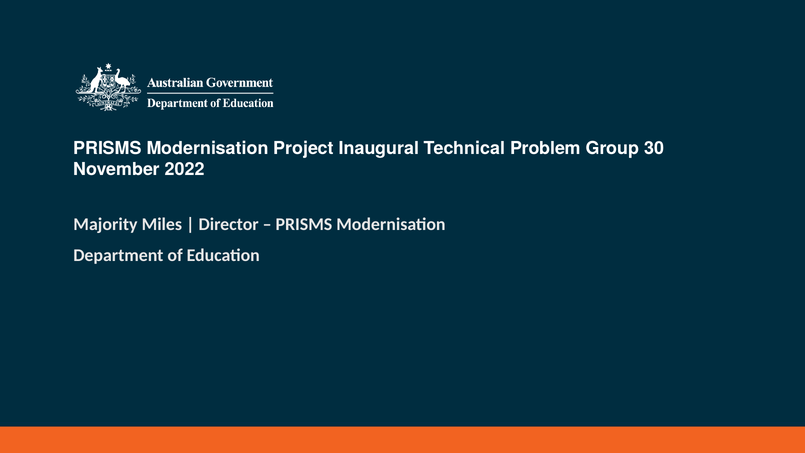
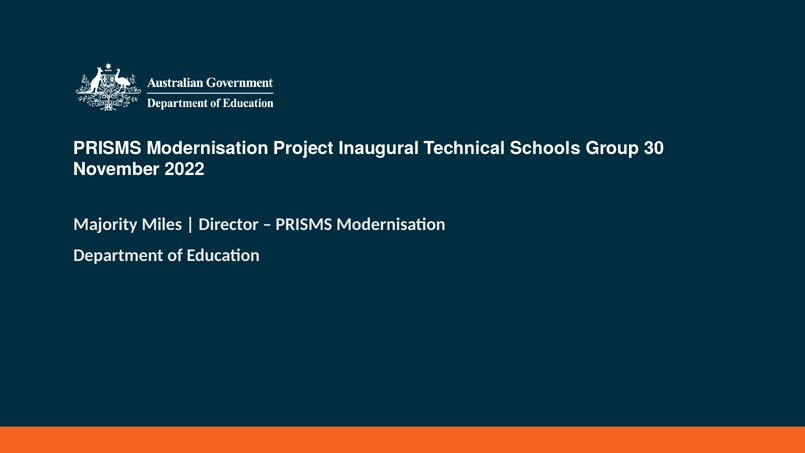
Problem: Problem -> Schools
